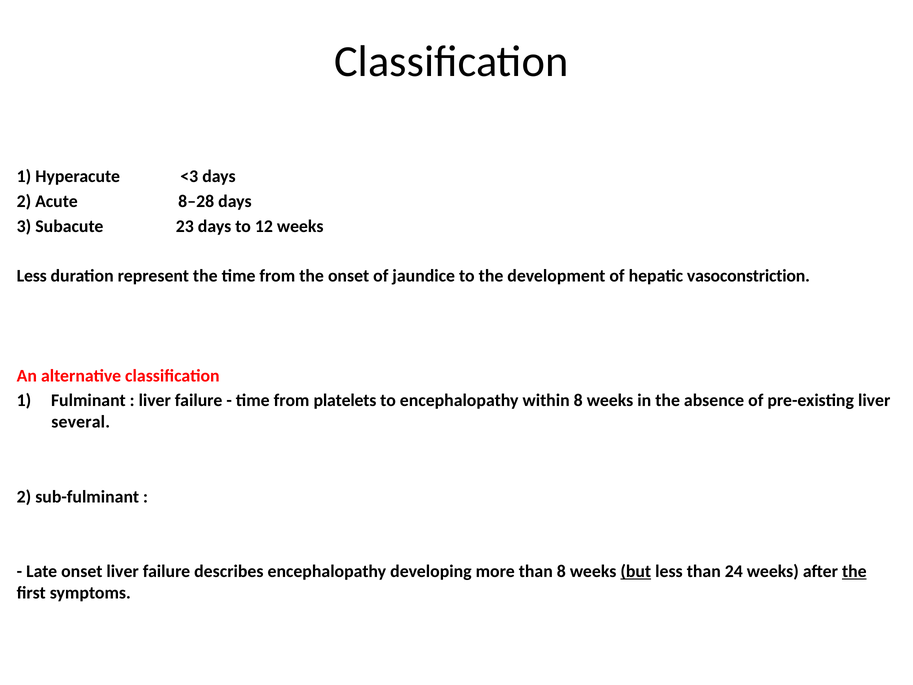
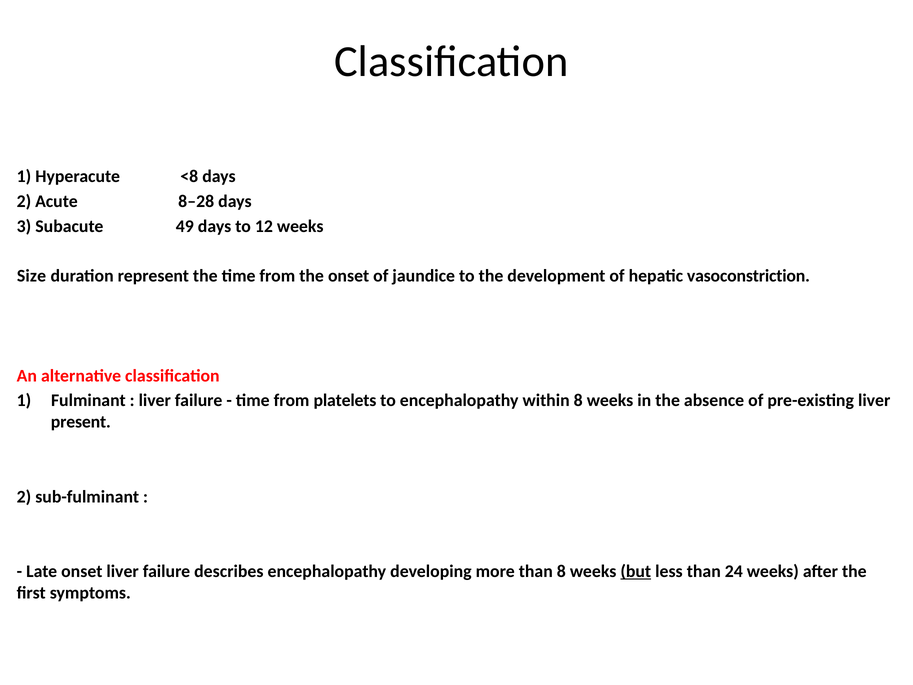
<3: <3 -> <8
23: 23 -> 49
Less at (32, 276): Less -> Size
several: several -> present
the at (854, 571) underline: present -> none
